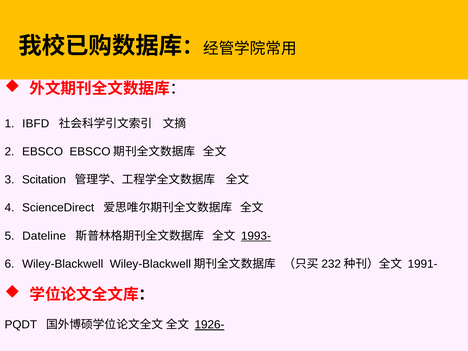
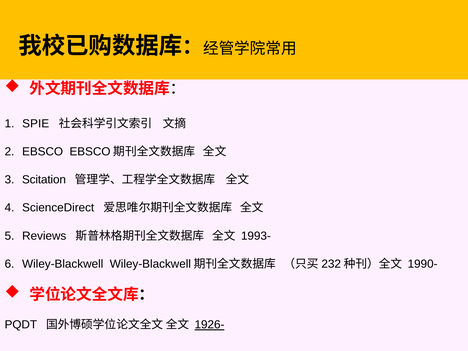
IBFD: IBFD -> SPIE
Dateline: Dateline -> Reviews
1993- underline: present -> none
1991-: 1991- -> 1990-
